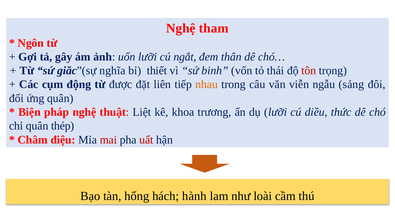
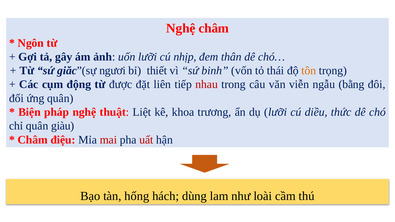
Nghệ tham: tham -> châm
ngắt: ngắt -> nhịp
nghĩa: nghĩa -> ngươi
tôn colour: red -> orange
nhau colour: orange -> red
sảng: sảng -> bằng
thép: thép -> giàu
hành: hành -> dùng
